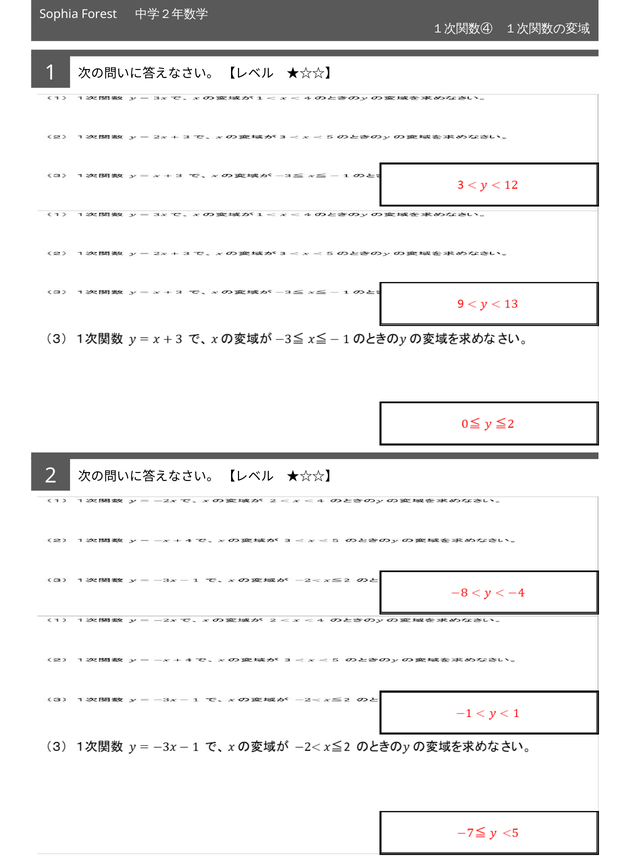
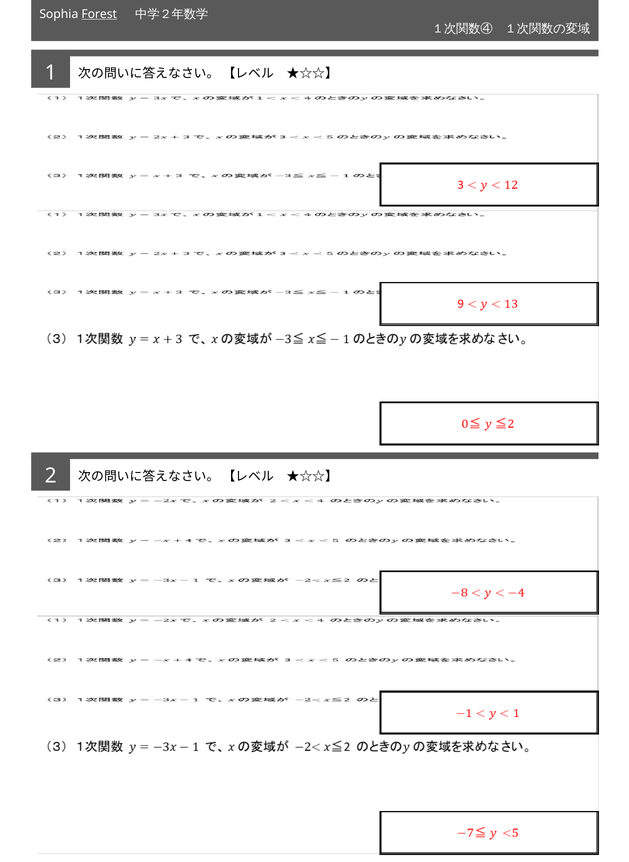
Forest underline: none -> present
